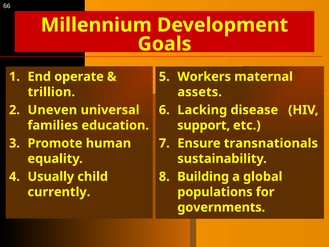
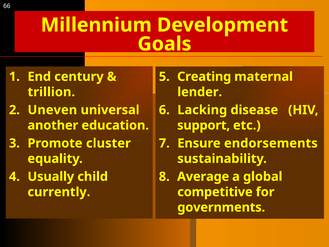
operate: operate -> century
Workers: Workers -> Creating
assets: assets -> lender
families: families -> another
human: human -> cluster
transnationals: transnationals -> endorsements
Building: Building -> Average
populations: populations -> competitive
